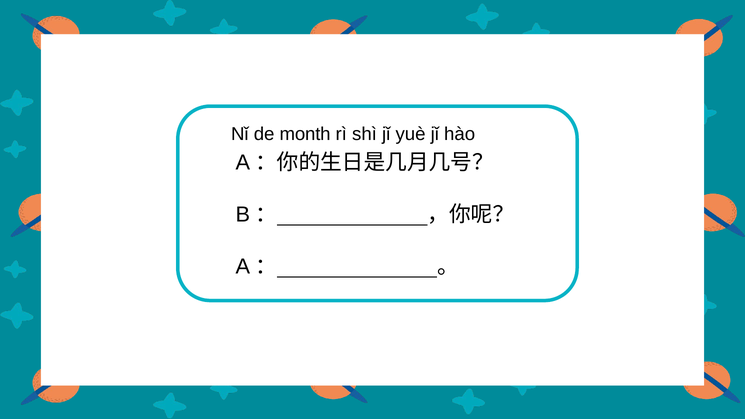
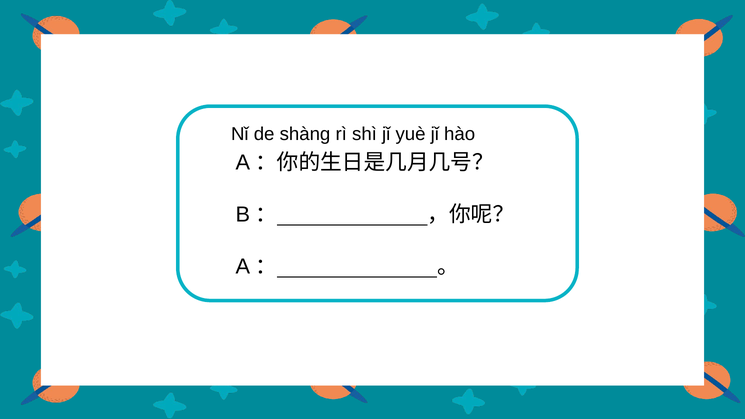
month: month -> shàng
